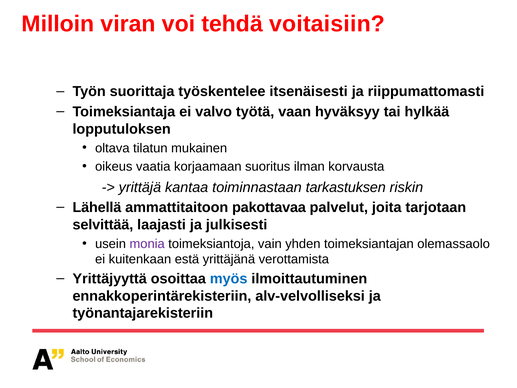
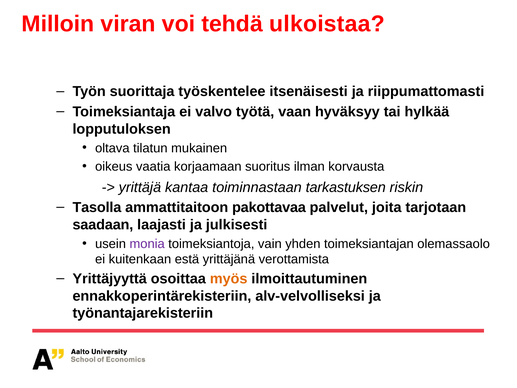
voitaisiin: voitaisiin -> ulkoistaa
Lähellä: Lähellä -> Tasolla
selvittää: selvittää -> saadaan
myös colour: blue -> orange
